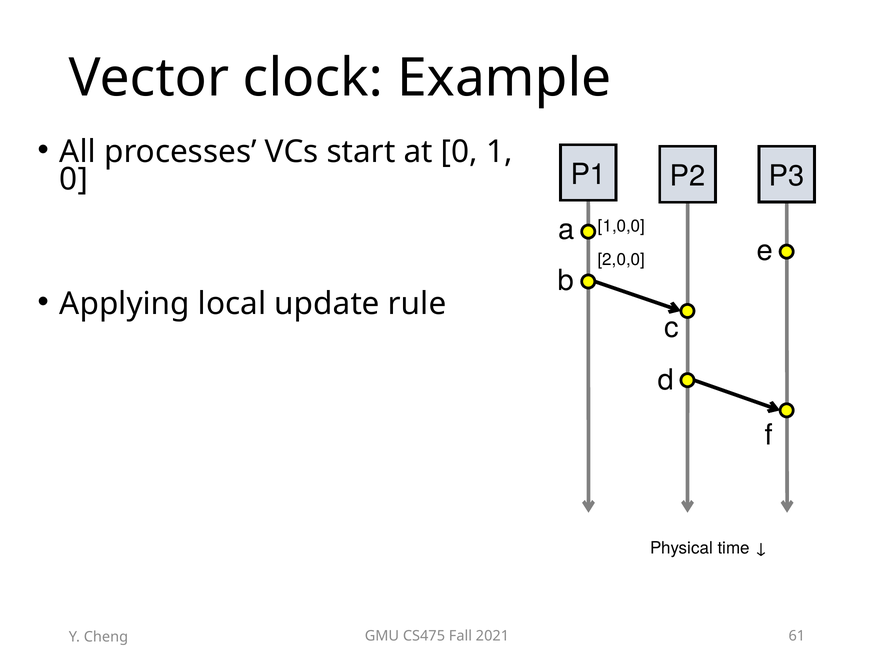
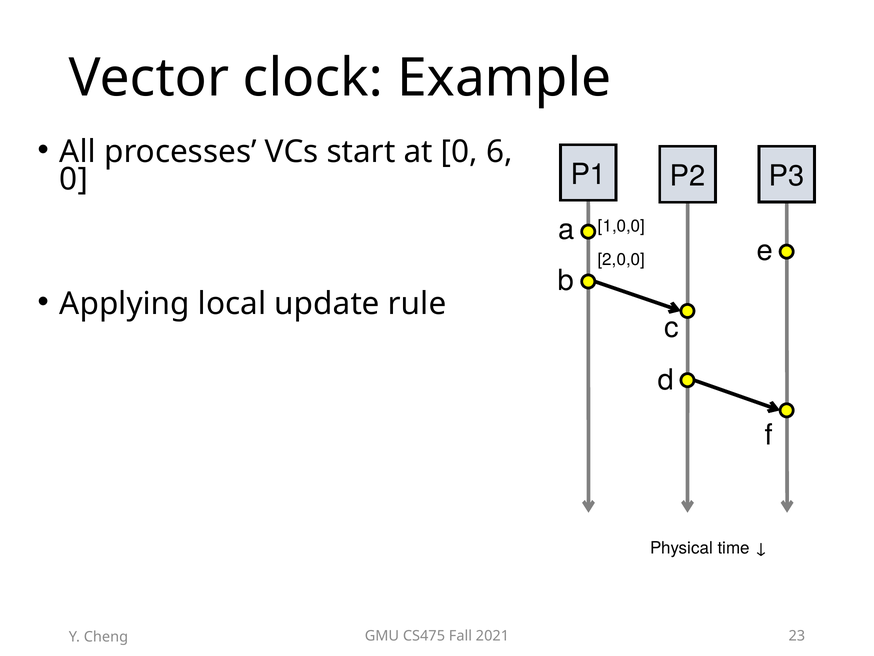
1: 1 -> 6
61: 61 -> 23
